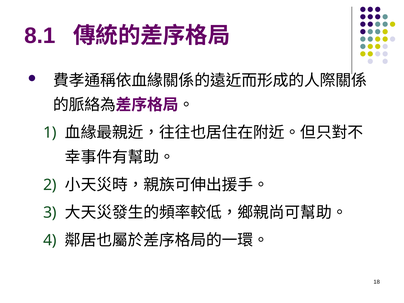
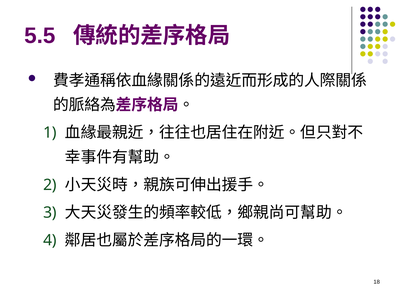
8.1: 8.1 -> 5.5
